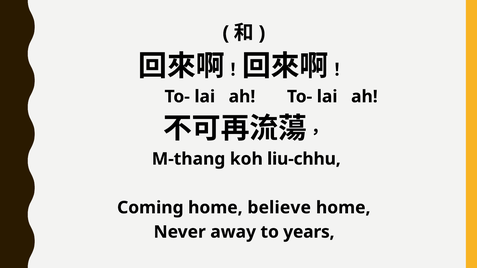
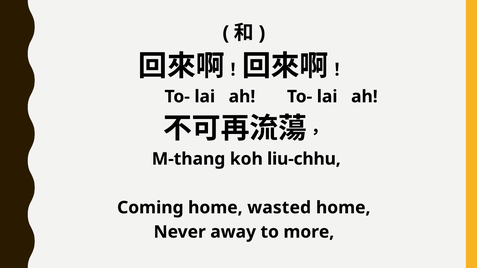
believe: believe -> wasted
years: years -> more
